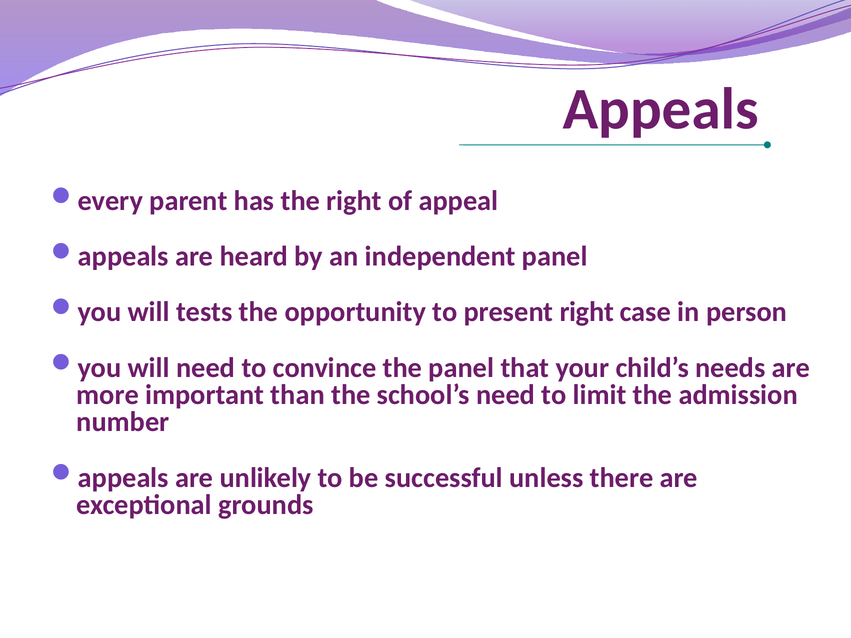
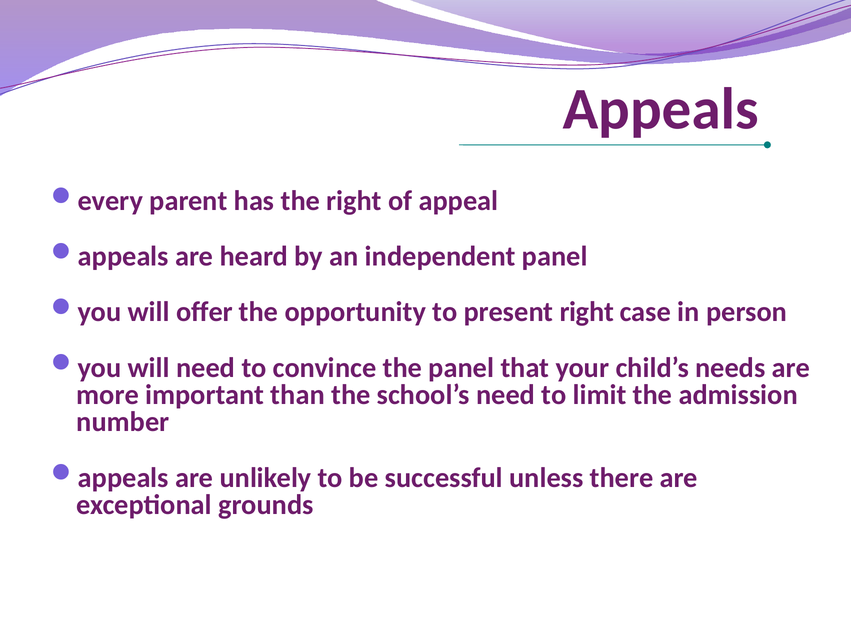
tests: tests -> offer
